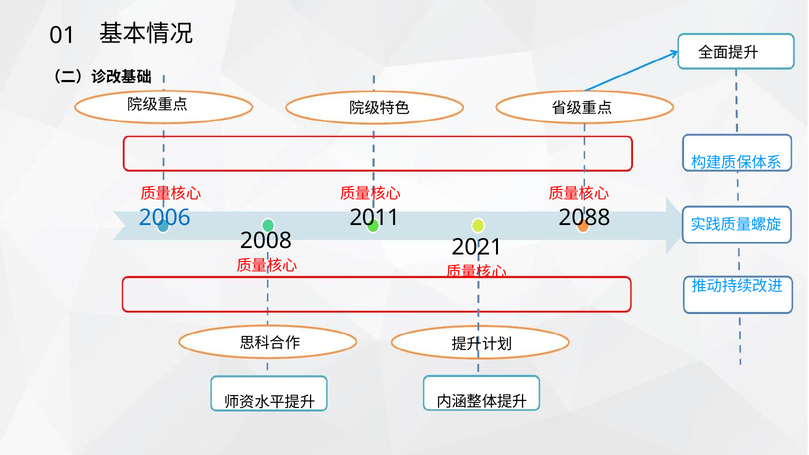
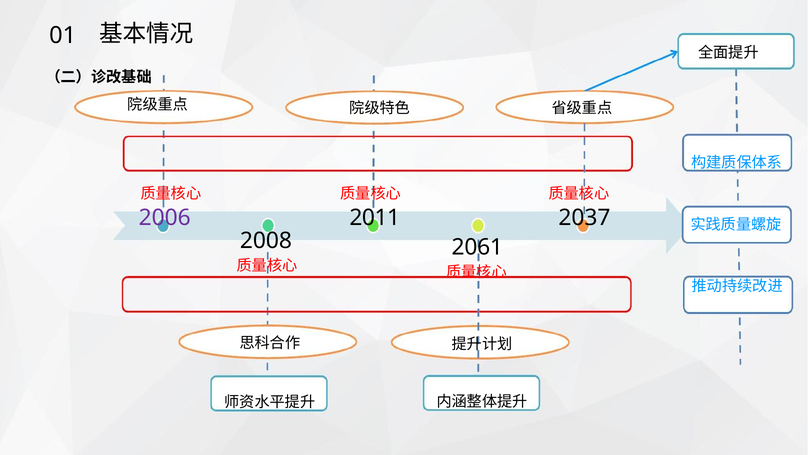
2006 colour: blue -> purple
2088: 2088 -> 2037
2021: 2021 -> 2061
